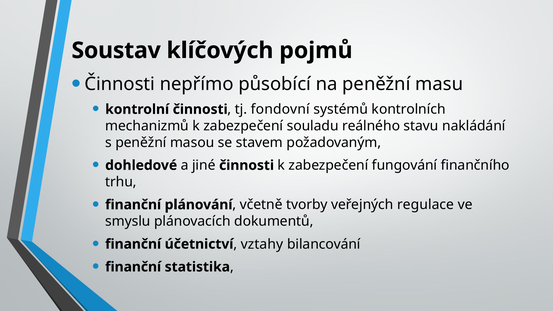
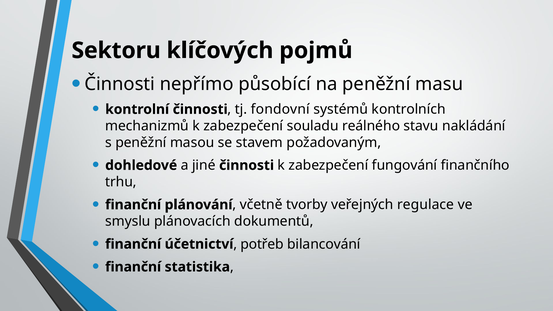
Soustav: Soustav -> Sektoru
vztahy: vztahy -> potřeb
